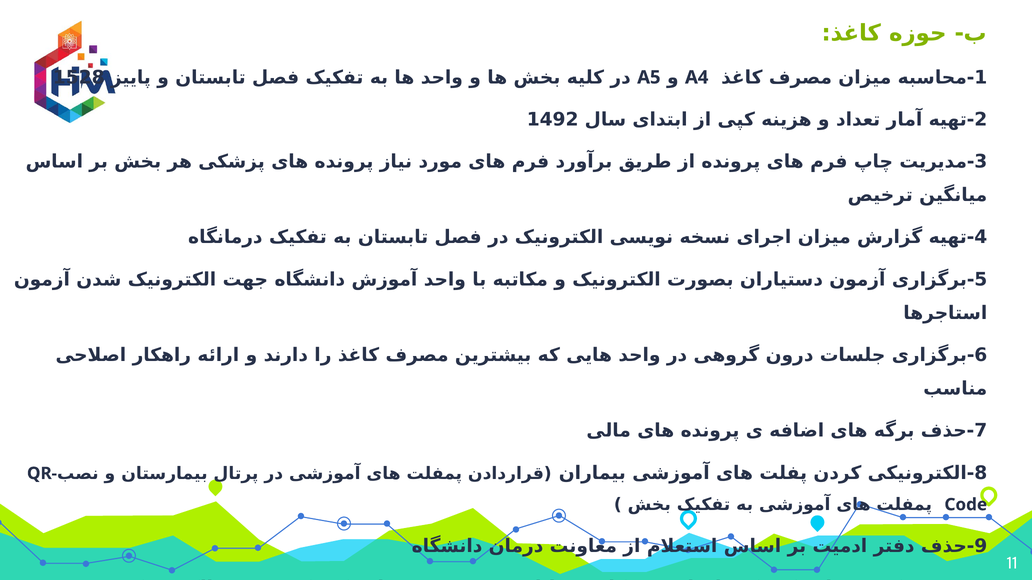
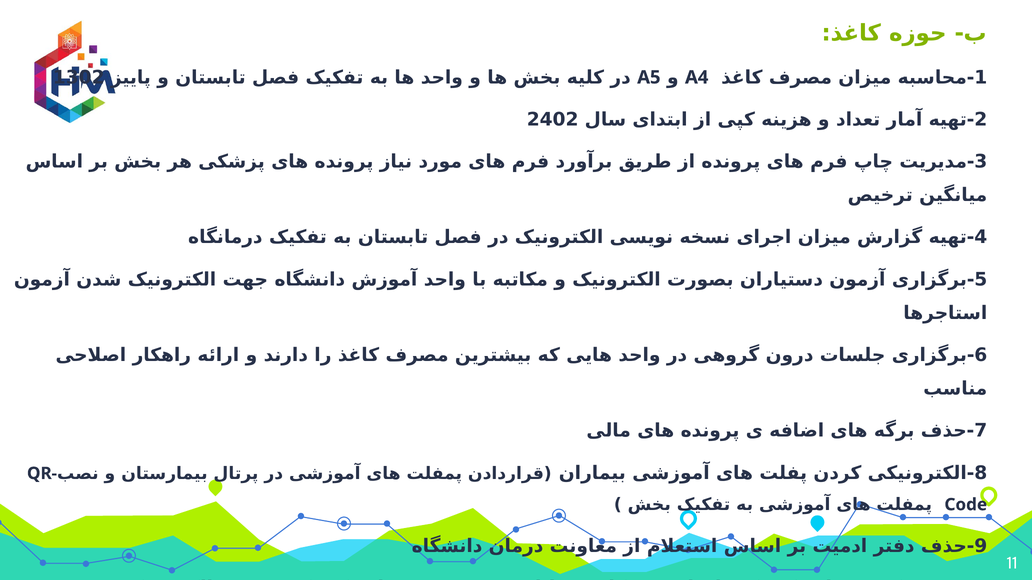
1528: 1528 -> 1302
1492: 1492 -> 2402
